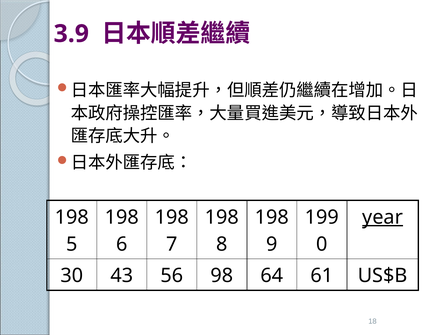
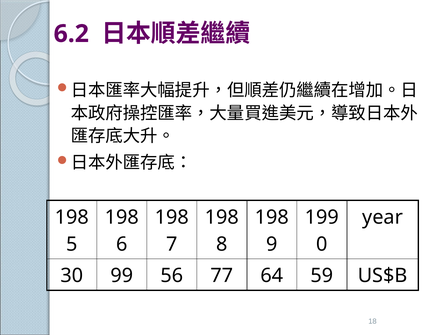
3.9: 3.9 -> 6.2
year underline: present -> none
43: 43 -> 99
98: 98 -> 77
61: 61 -> 59
